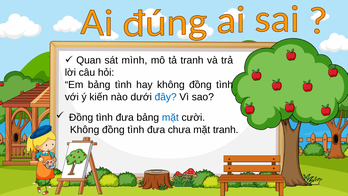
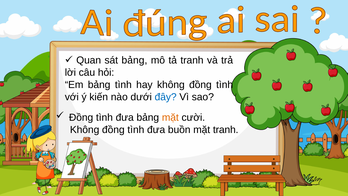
sát mình: mình -> bảng
mặt at (170, 117) colour: blue -> orange
chưa: chưa -> buồn
